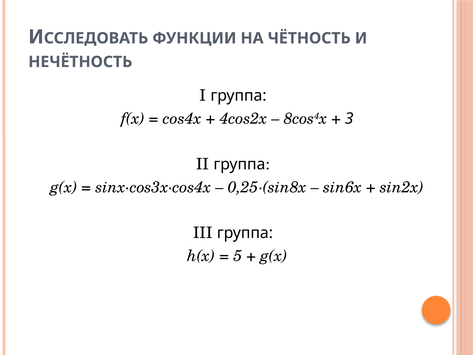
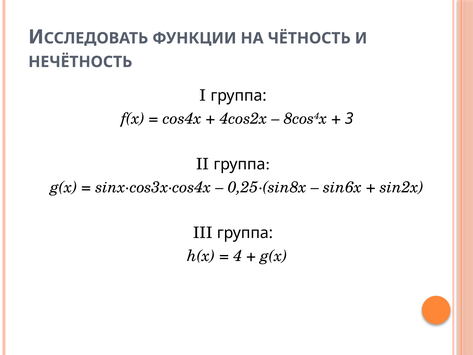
5: 5 -> 4
